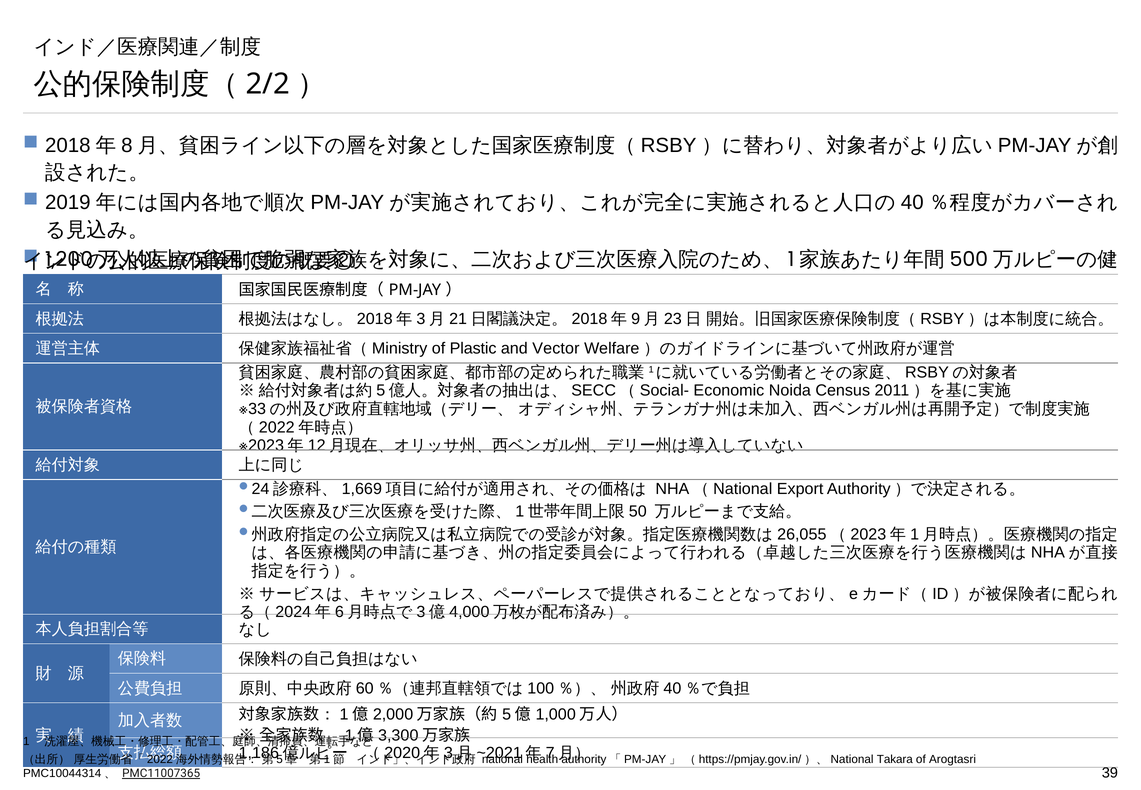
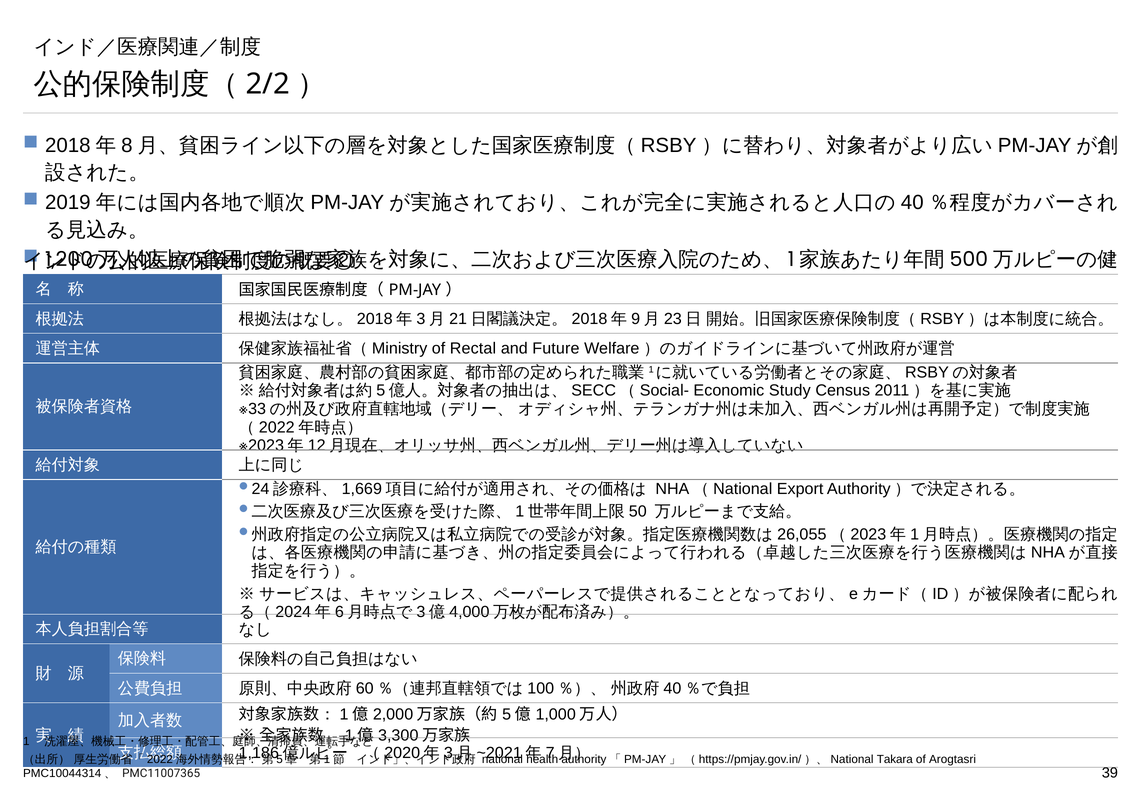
Plastic: Plastic -> Rectal
Vector: Vector -> Future
Noida: Noida -> Study
PMC11007365 underline: present -> none
